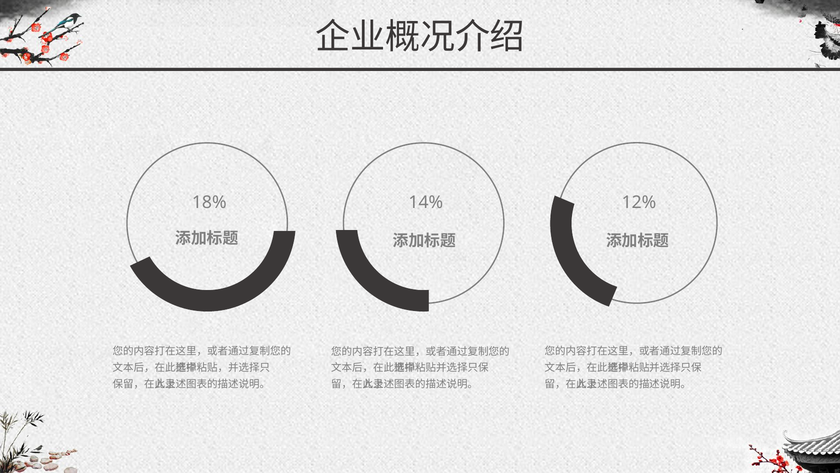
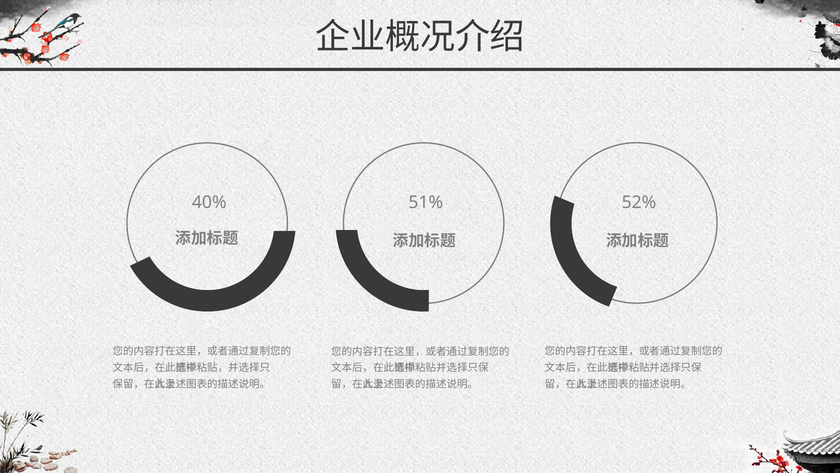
12%: 12% -> 52%
18%: 18% -> 40%
14%: 14% -> 51%
